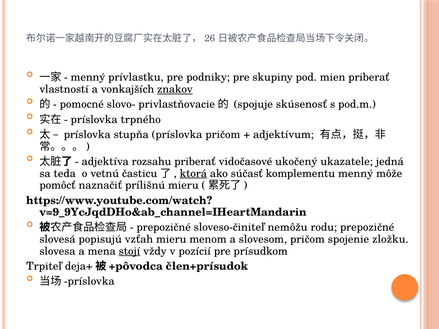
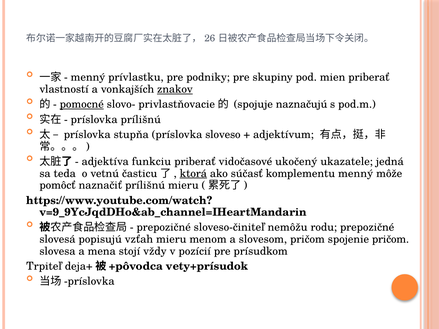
pomocné underline: none -> present
skúsenosť: skúsenosť -> naznačujú
príslovka trpného: trpného -> prílišnú
príslovka pričom: pričom -> sloveso
rozsahu: rozsahu -> funkciu
spojenie zložku: zložku -> pričom
stojí underline: present -> none
člen+prísudok: člen+prísudok -> vety+prísudok
